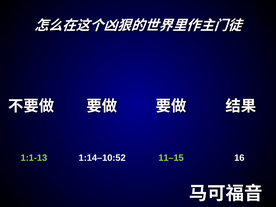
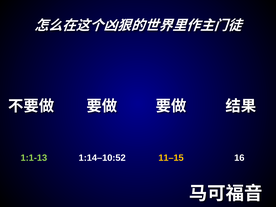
11–15 colour: light green -> yellow
